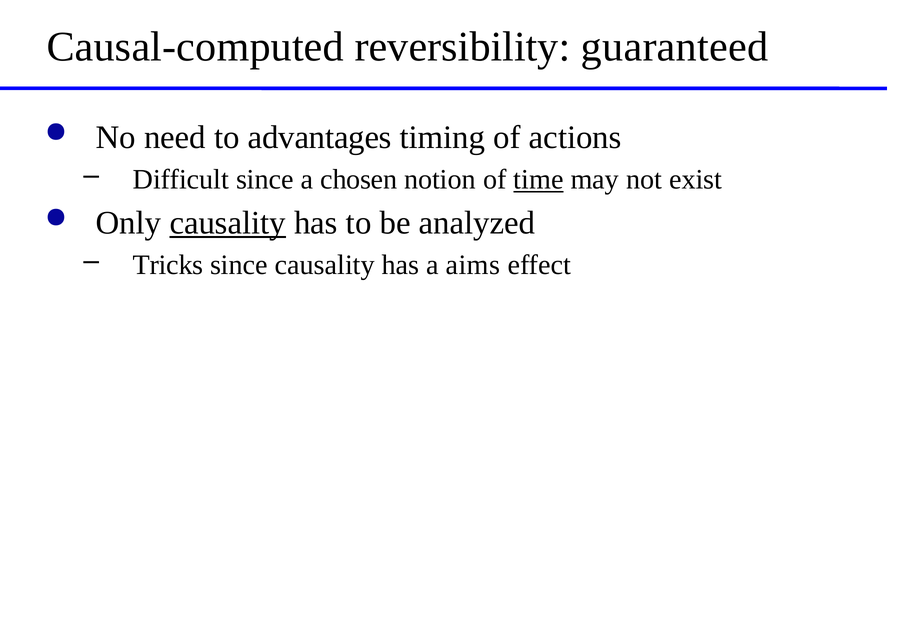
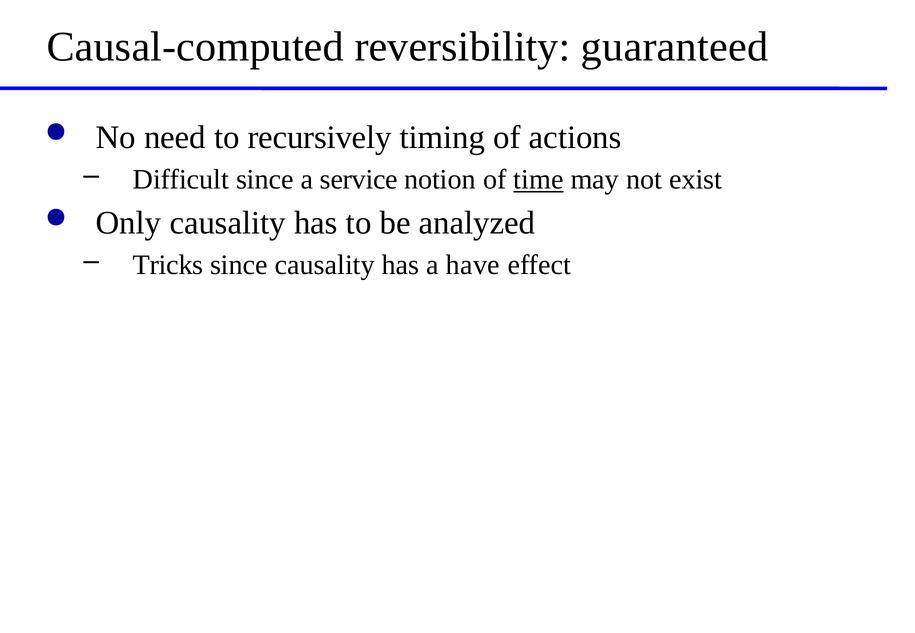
advantages: advantages -> recursively
chosen: chosen -> service
causality at (228, 223) underline: present -> none
aims: aims -> have
